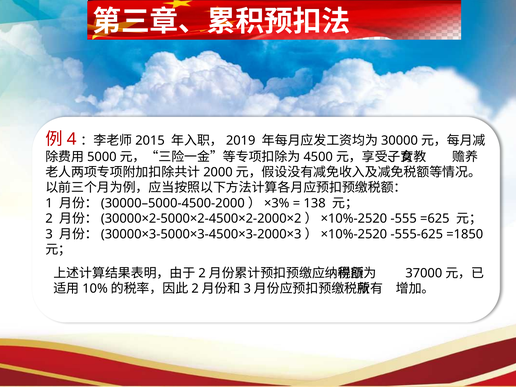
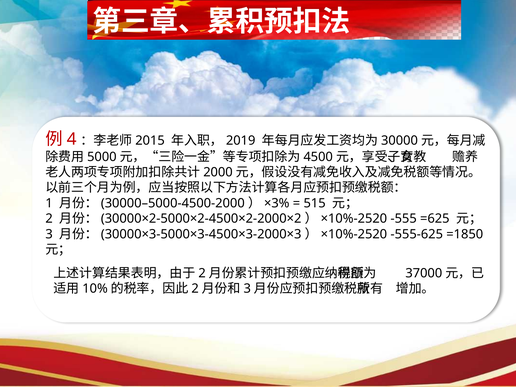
138: 138 -> 515
